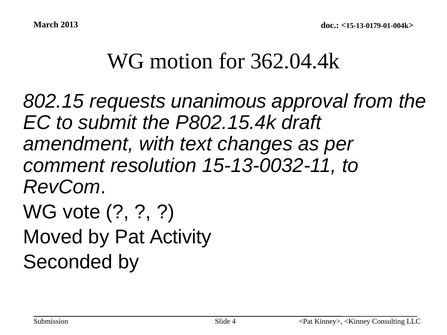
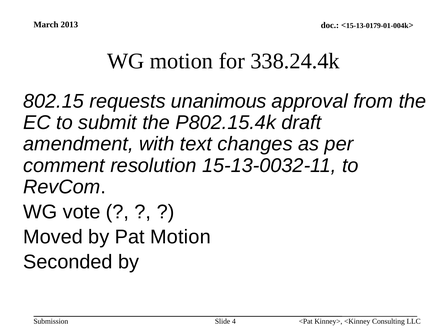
362.04.4k: 362.04.4k -> 338.24.4k
Pat Activity: Activity -> Motion
